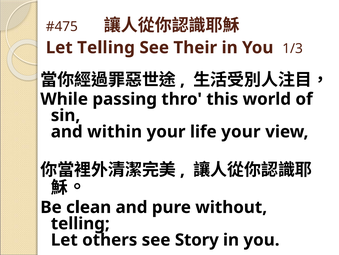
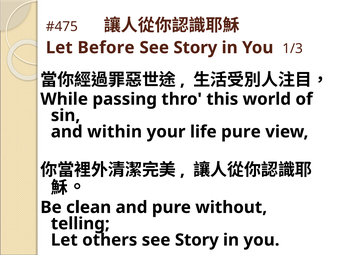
Let Telling: Telling -> Before
Their at (195, 47): Their -> Story
life your: your -> pure
